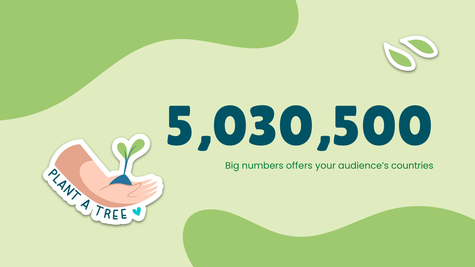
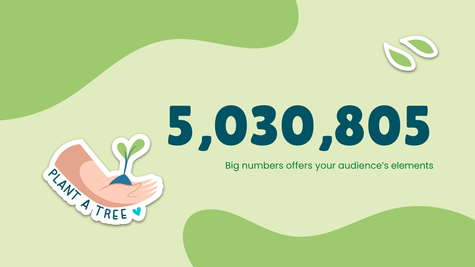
5,030,500: 5,030,500 -> 5,030,805
countries: countries -> elements
